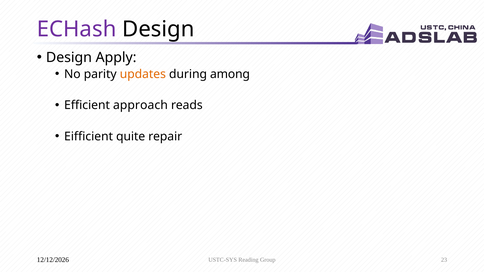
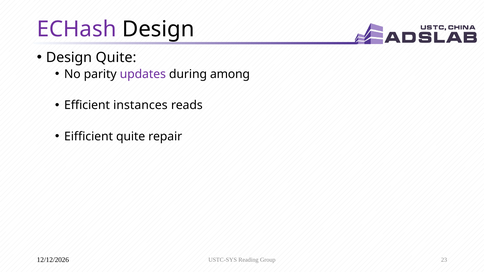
Design Apply: Apply -> Quite
updates colour: orange -> purple
approach: approach -> instances
